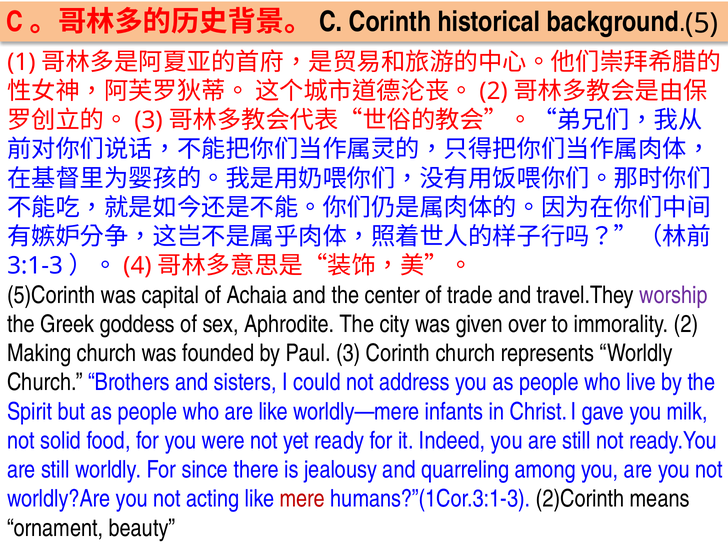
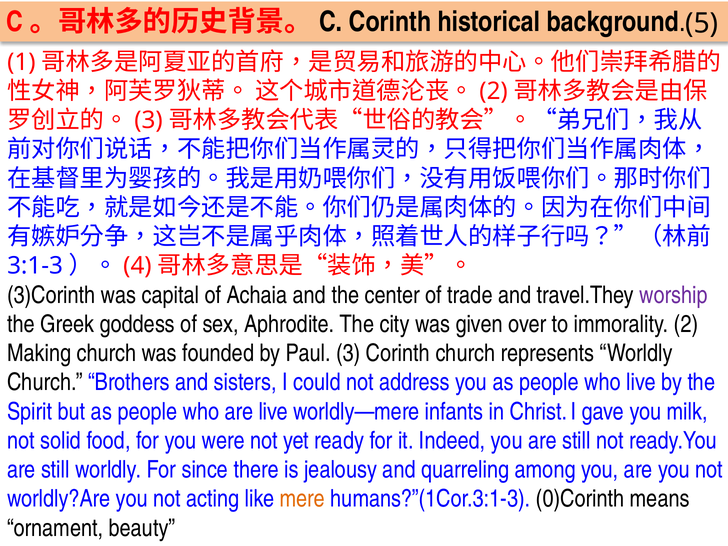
5)Corinth: 5)Corinth -> 3)Corinth
are like: like -> live
mere colour: red -> orange
2)Corinth: 2)Corinth -> 0)Corinth
